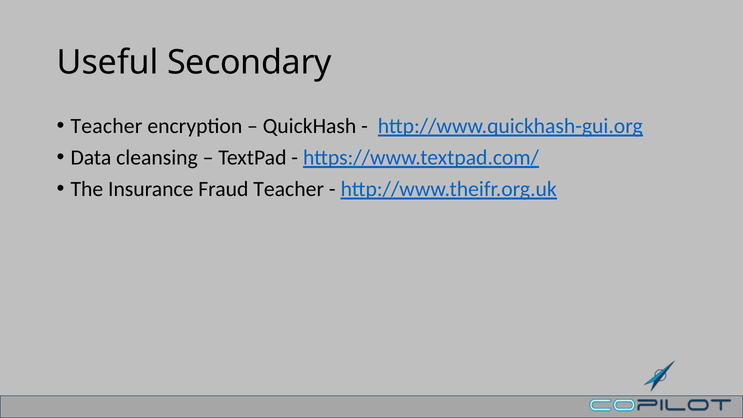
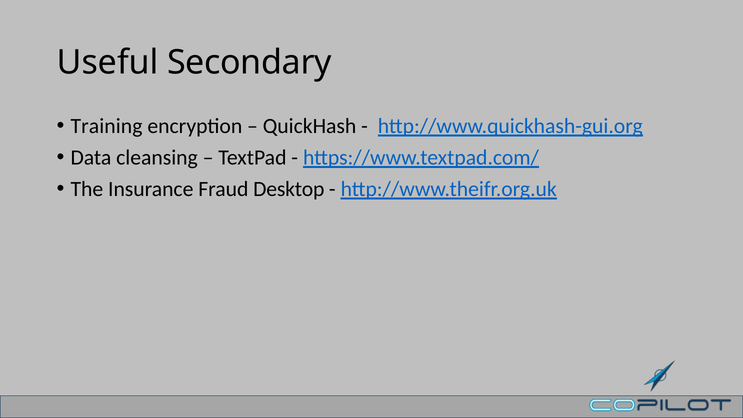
Teacher at (106, 126): Teacher -> Training
Fraud Teacher: Teacher -> Desktop
